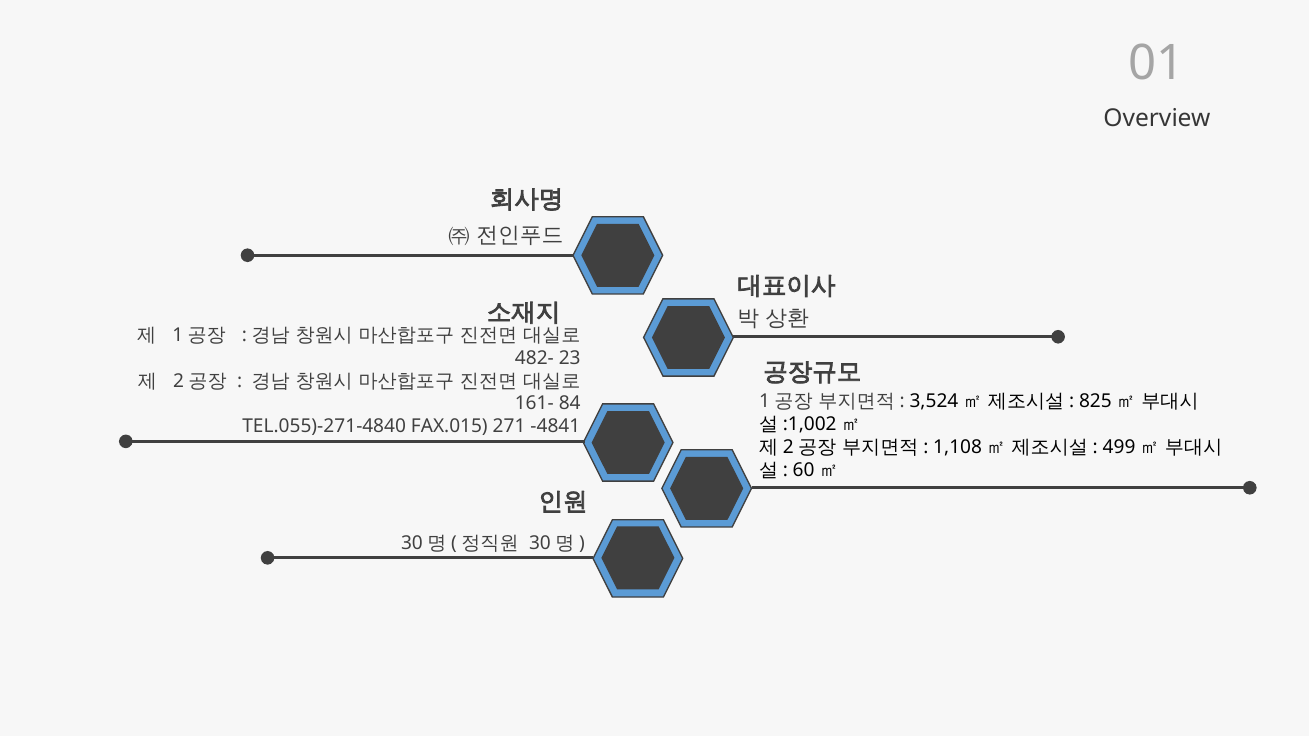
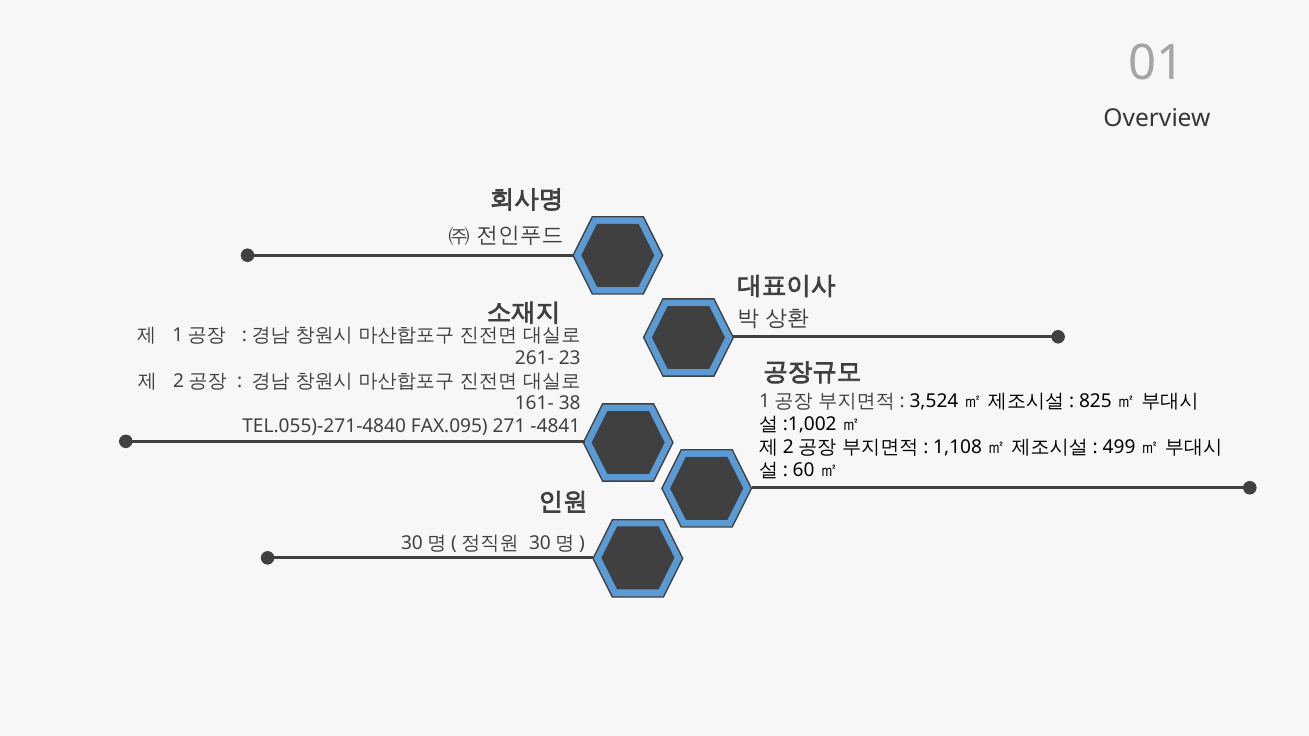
482-: 482- -> 261-
84: 84 -> 38
FAX.015: FAX.015 -> FAX.095
